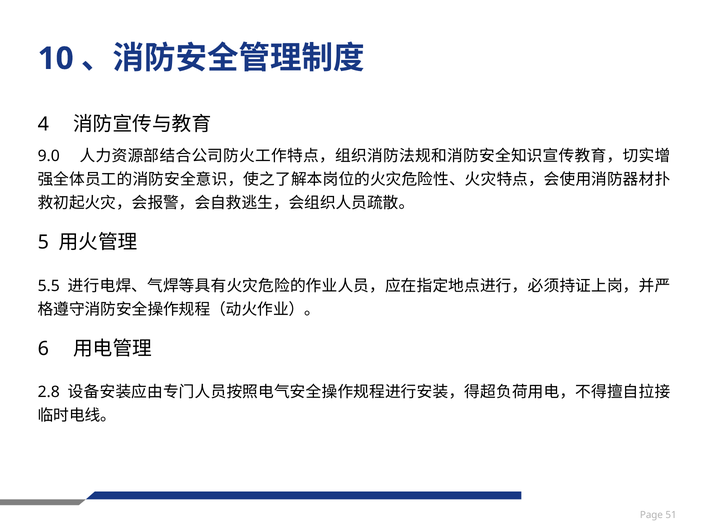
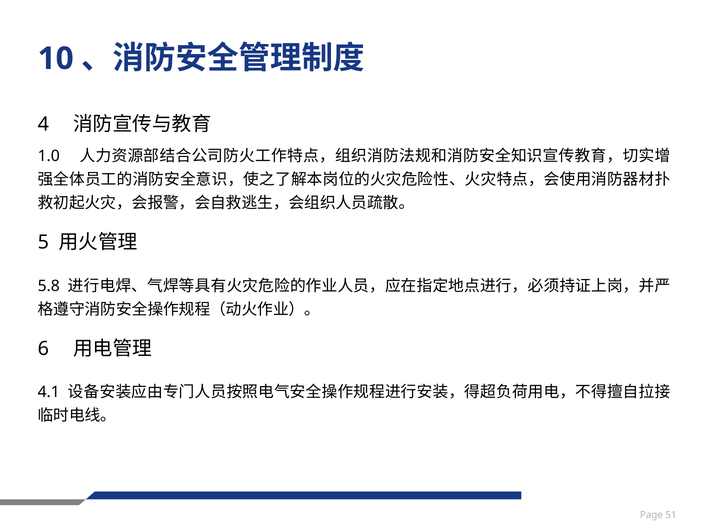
9.0: 9.0 -> 1.0
5.5: 5.5 -> 5.8
2.8: 2.8 -> 4.1
